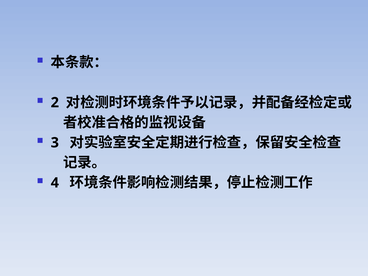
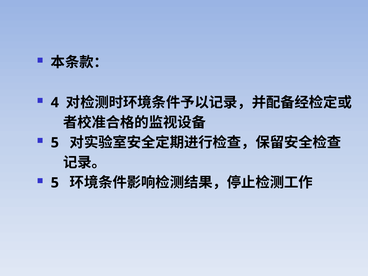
2: 2 -> 4
3 at (55, 143): 3 -> 5
4 at (55, 183): 4 -> 5
